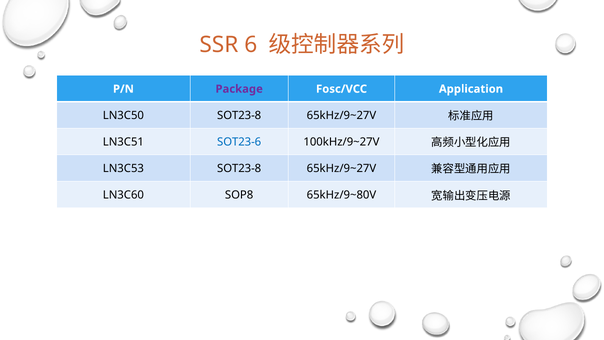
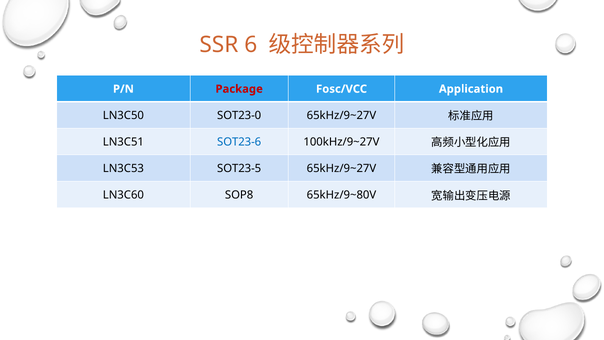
Package colour: purple -> red
LN3C50 SOT23-8: SOT23-8 -> SOT23-0
LN3C53 SOT23-8: SOT23-8 -> SOT23-5
